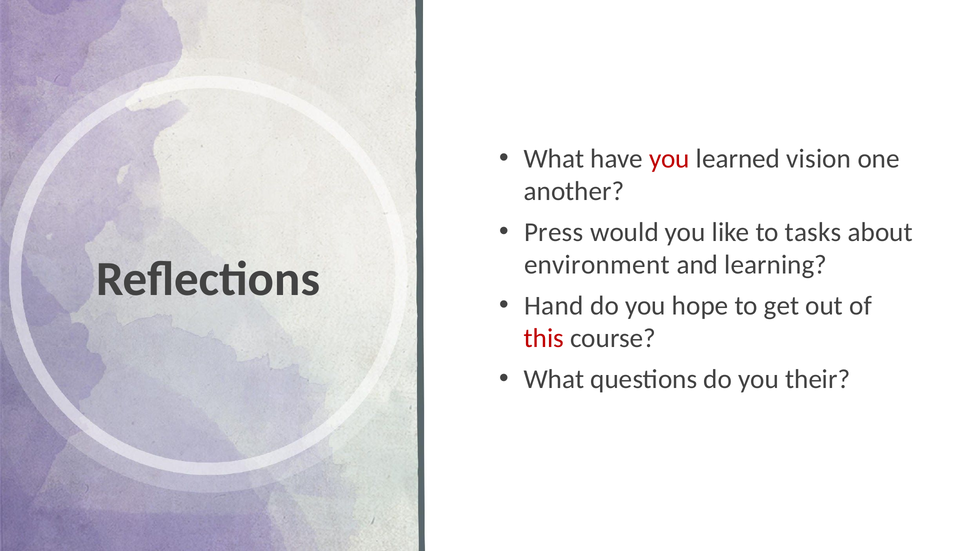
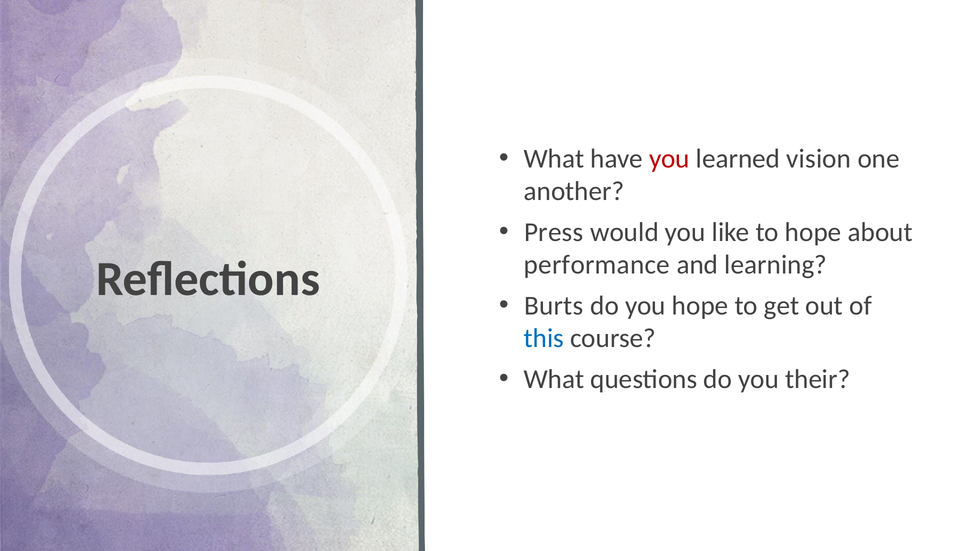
to tasks: tasks -> hope
environment: environment -> performance
Hand: Hand -> Burts
this colour: red -> blue
